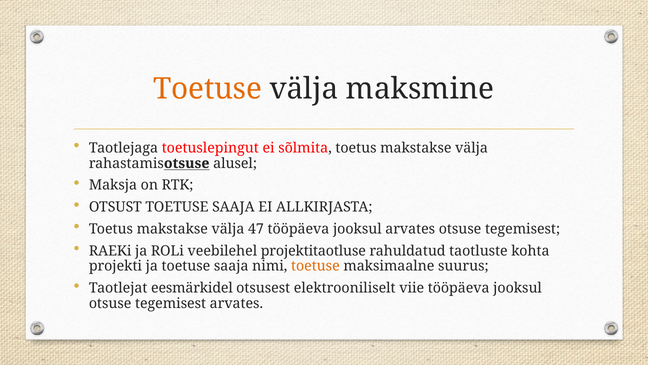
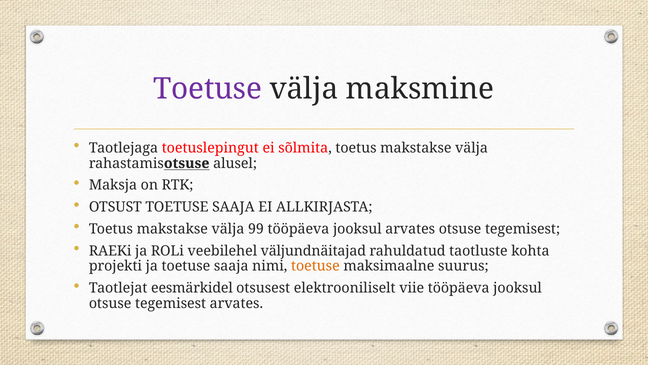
Toetuse at (208, 89) colour: orange -> purple
47: 47 -> 99
projektitaotluse: projektitaotluse -> väljundnäitajad
